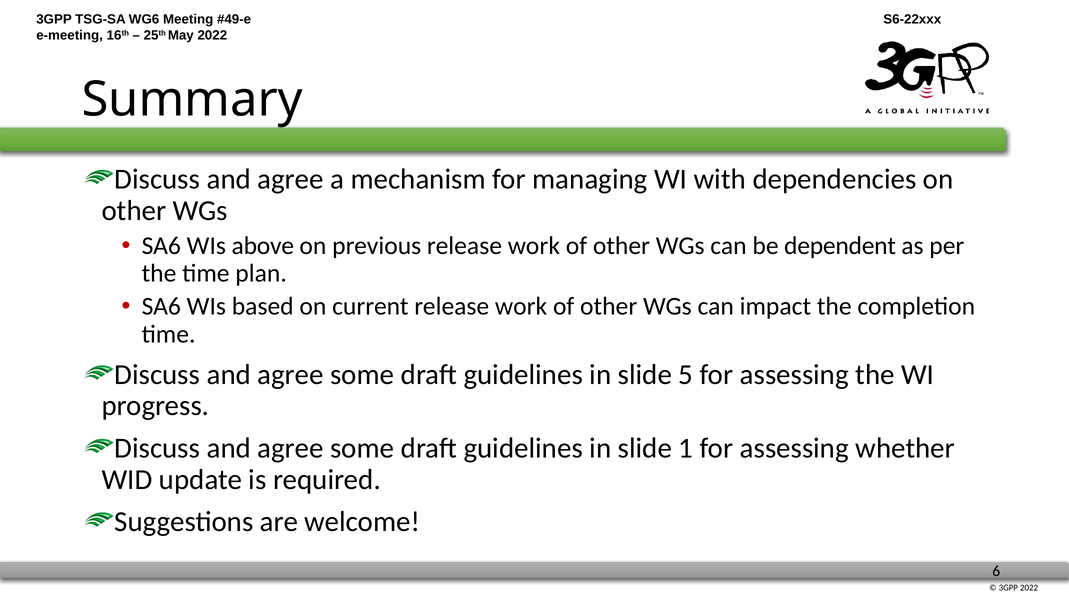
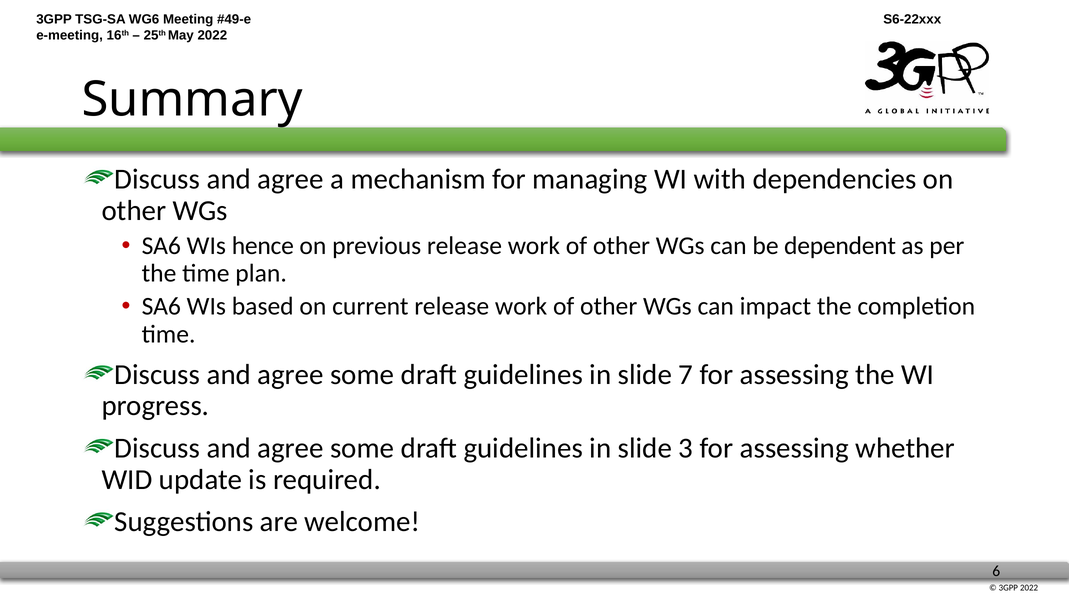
above: above -> hence
5: 5 -> 7
1: 1 -> 3
